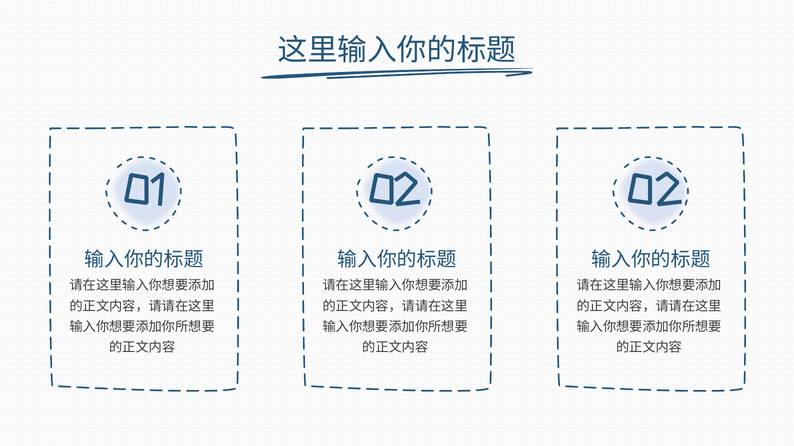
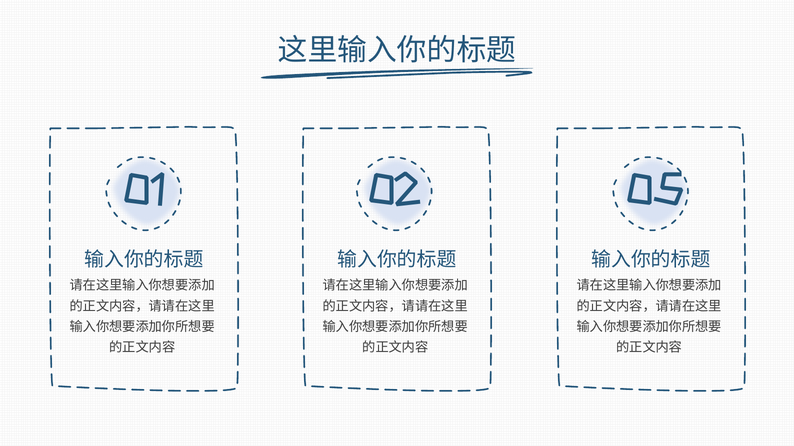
02 02: 02 -> 05
